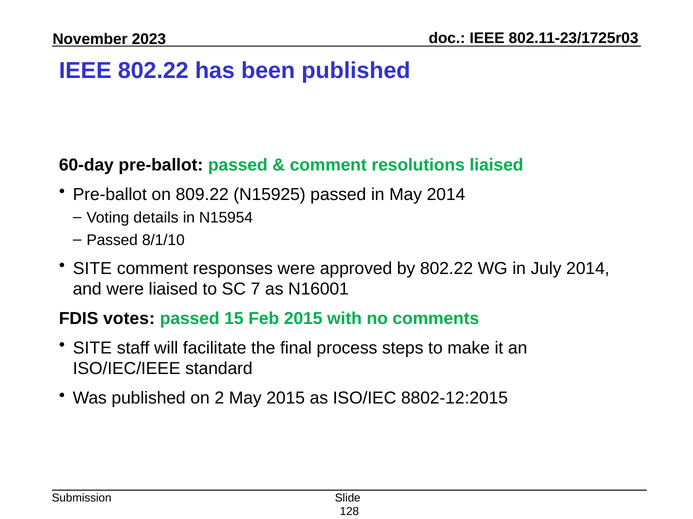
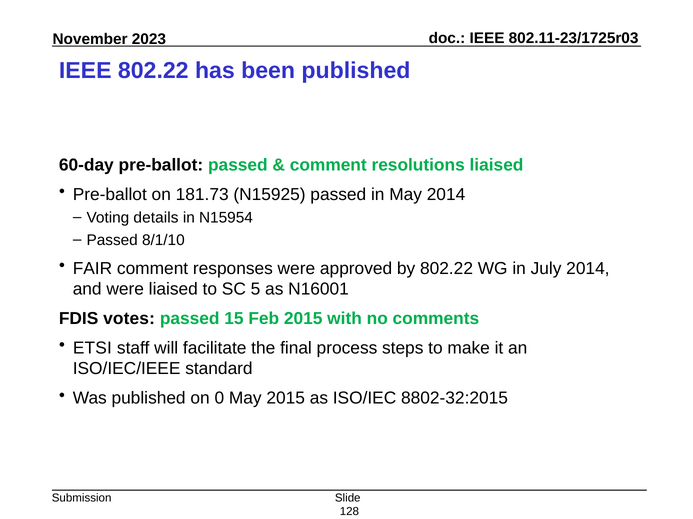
809.22: 809.22 -> 181.73
SITE at (92, 269): SITE -> FAIR
7: 7 -> 5
SITE at (92, 349): SITE -> ETSI
2: 2 -> 0
8802-12:2015: 8802-12:2015 -> 8802-32:2015
